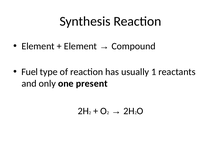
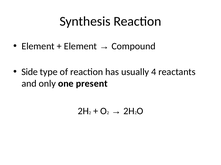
Fuel: Fuel -> Side
1: 1 -> 4
